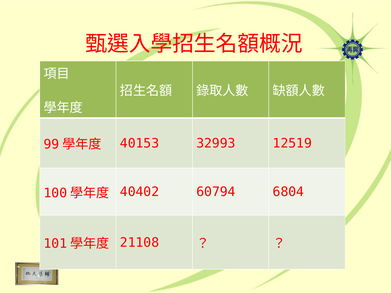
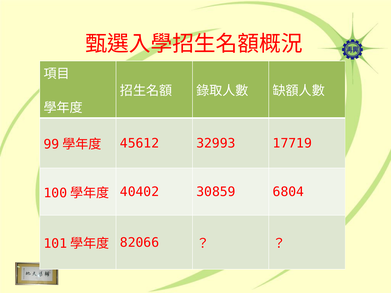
40153: 40153 -> 45612
12519: 12519 -> 17719
60794: 60794 -> 30859
21108: 21108 -> 82066
